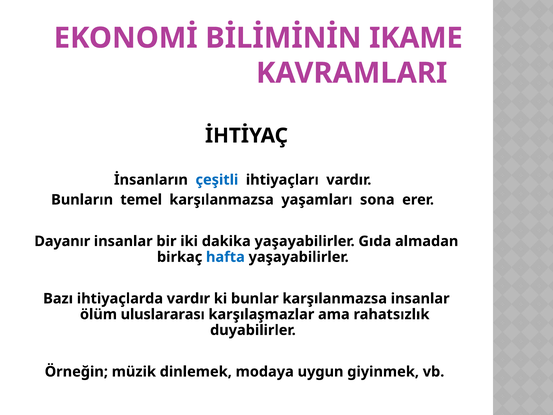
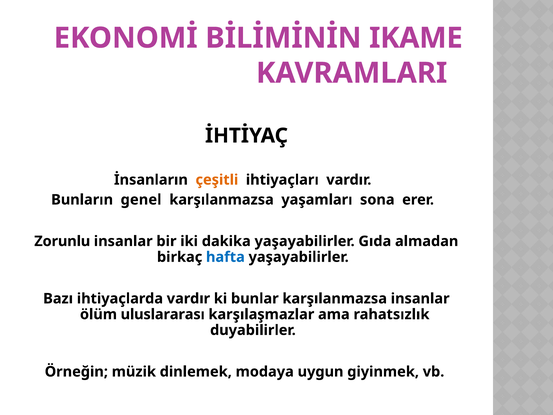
çeşitli colour: blue -> orange
temel: temel -> genel
Dayanır: Dayanır -> Zorunlu
